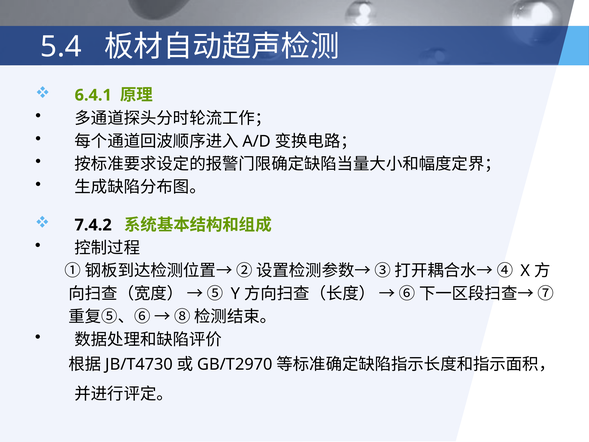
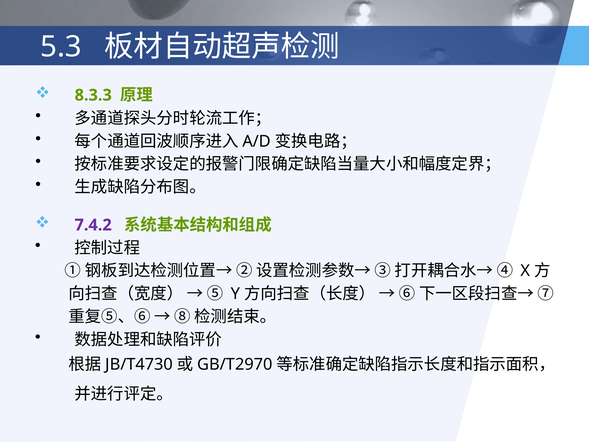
5.4: 5.4 -> 5.3
6.4.1: 6.4.1 -> 8.3.3
7.4.2 colour: black -> purple
